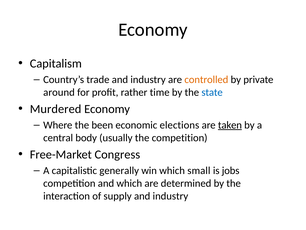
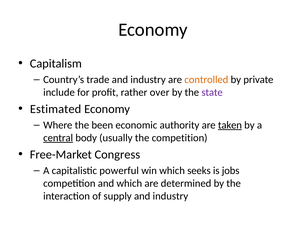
around: around -> include
time: time -> over
state colour: blue -> purple
Murdered: Murdered -> Estimated
elections: elections -> authority
central underline: none -> present
generally: generally -> powerful
small: small -> seeks
